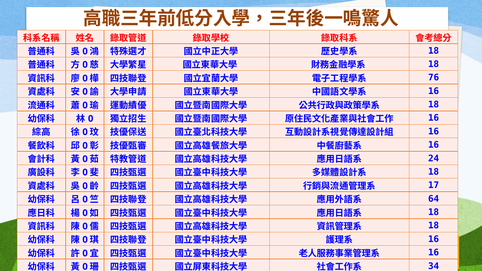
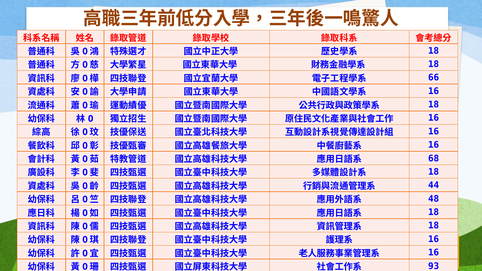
76: 76 -> 66
24: 24 -> 68
17: 17 -> 44
64: 64 -> 48
34: 34 -> 93
